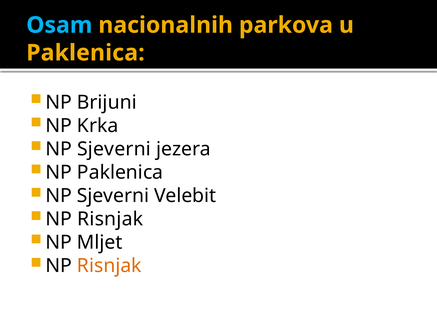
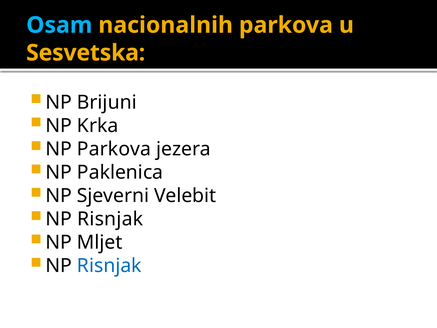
Paklenica at (85, 53): Paklenica -> Sesvetska
Sjeverni at (114, 149): Sjeverni -> Parkova
Risnjak at (109, 266) colour: orange -> blue
